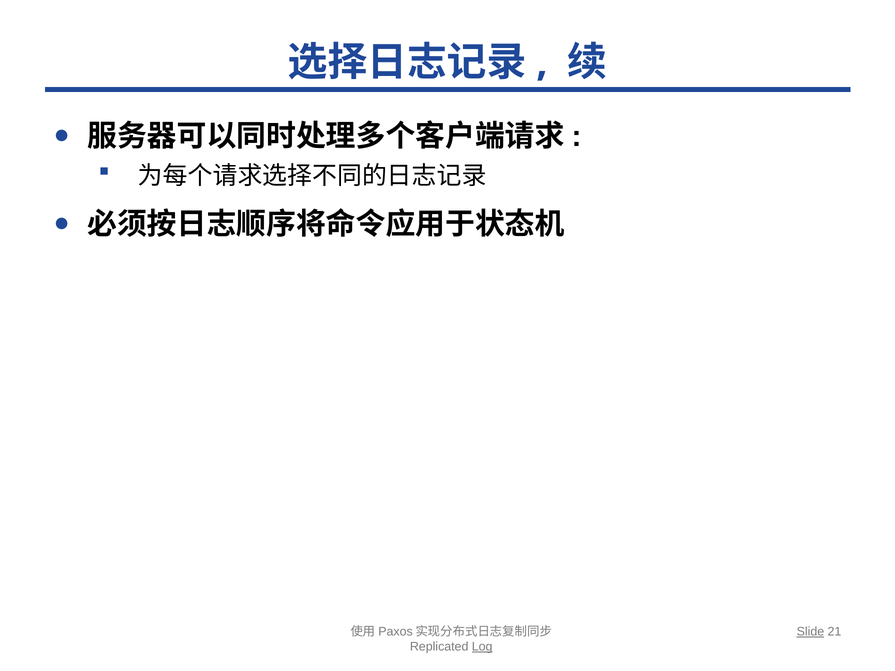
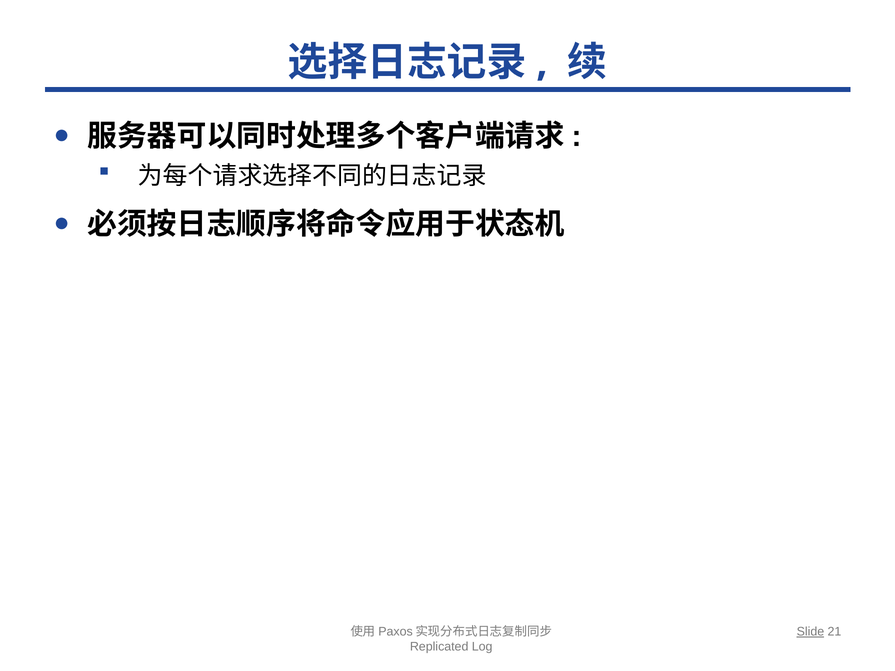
Log underline: present -> none
